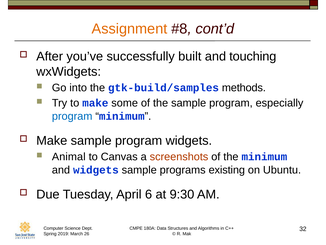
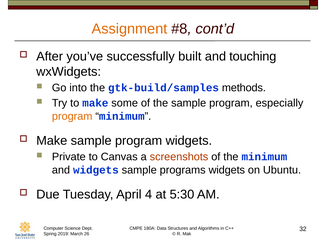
program at (72, 116) colour: blue -> orange
Animal: Animal -> Private
programs existing: existing -> widgets
6: 6 -> 4
9:30: 9:30 -> 5:30
